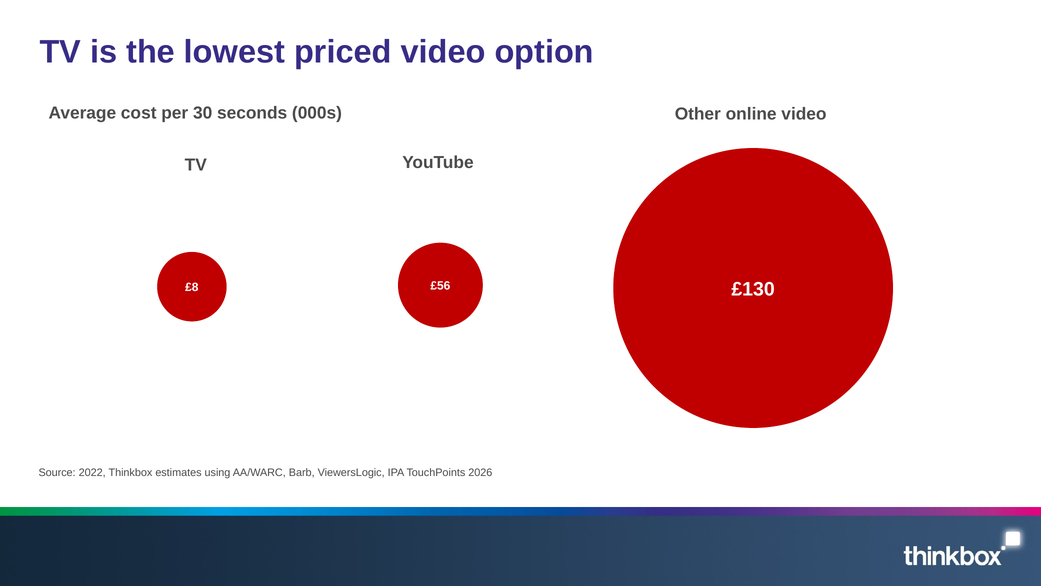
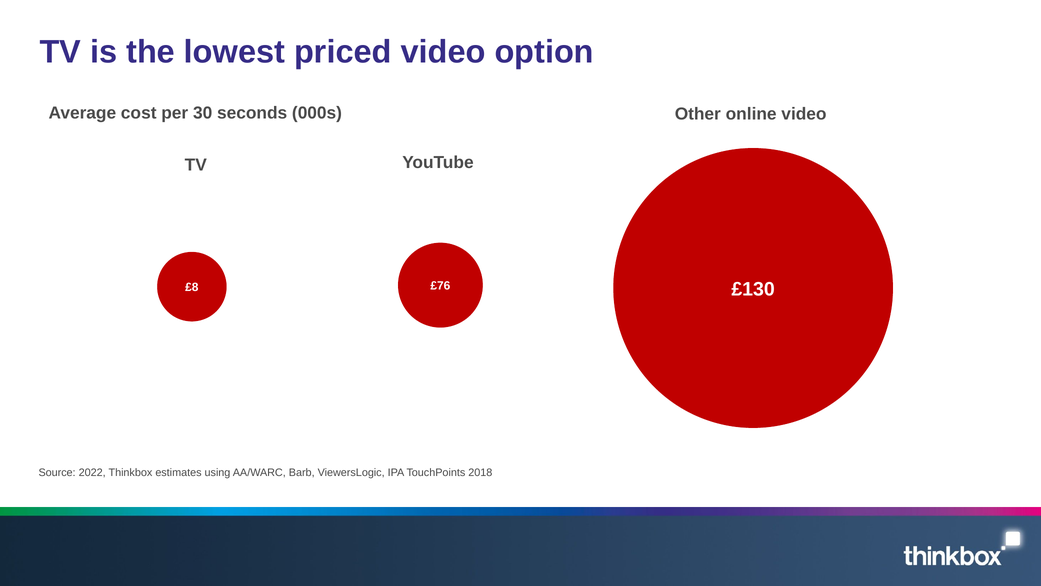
£56: £56 -> £76
2026: 2026 -> 2018
